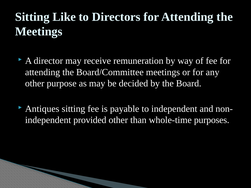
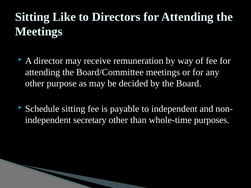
Antiques: Antiques -> Schedule
provided: provided -> secretary
